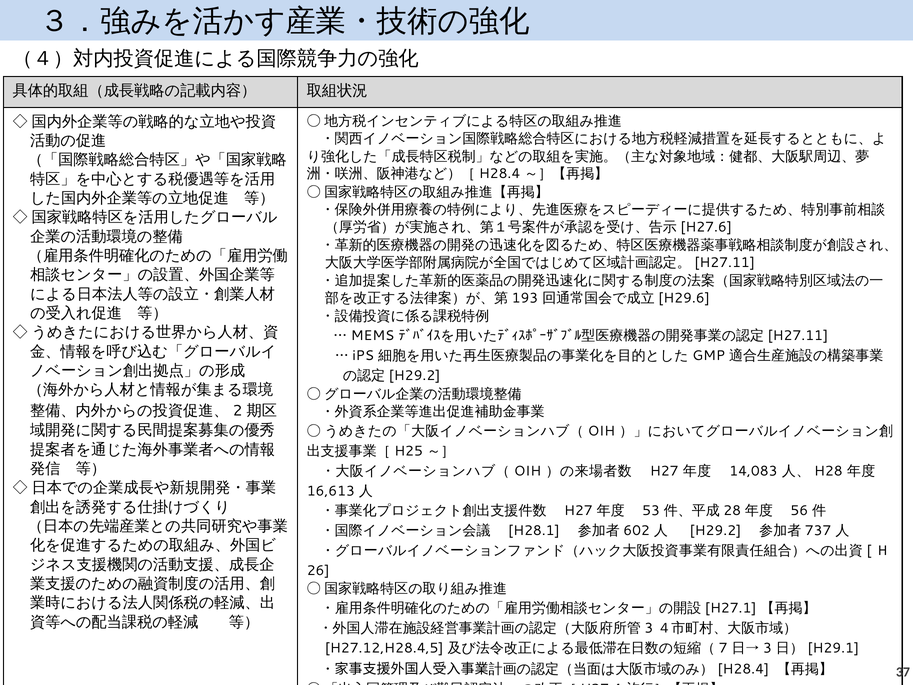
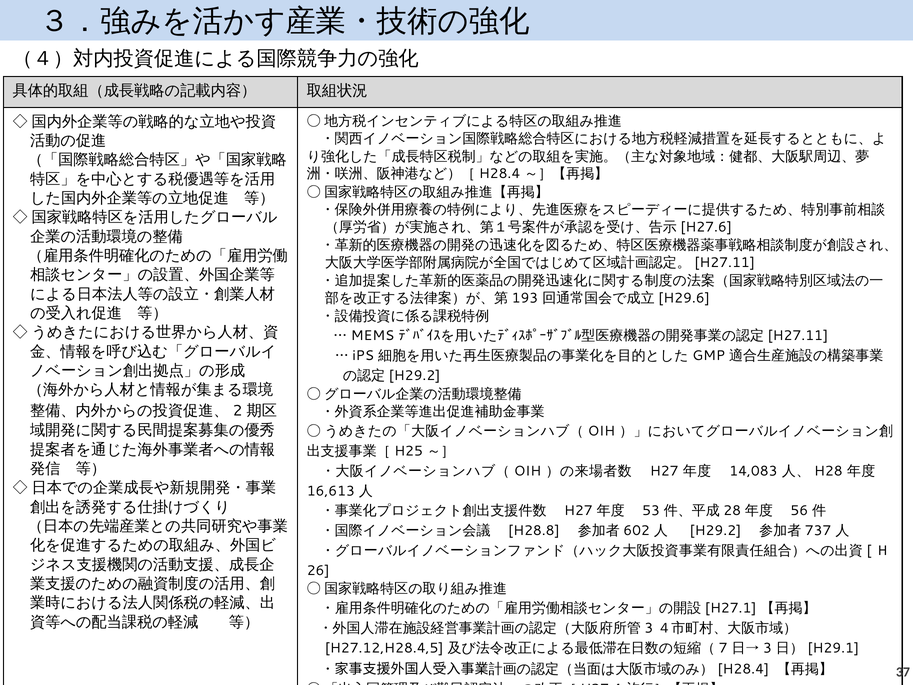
H28.1: H28.1 -> H28.8
